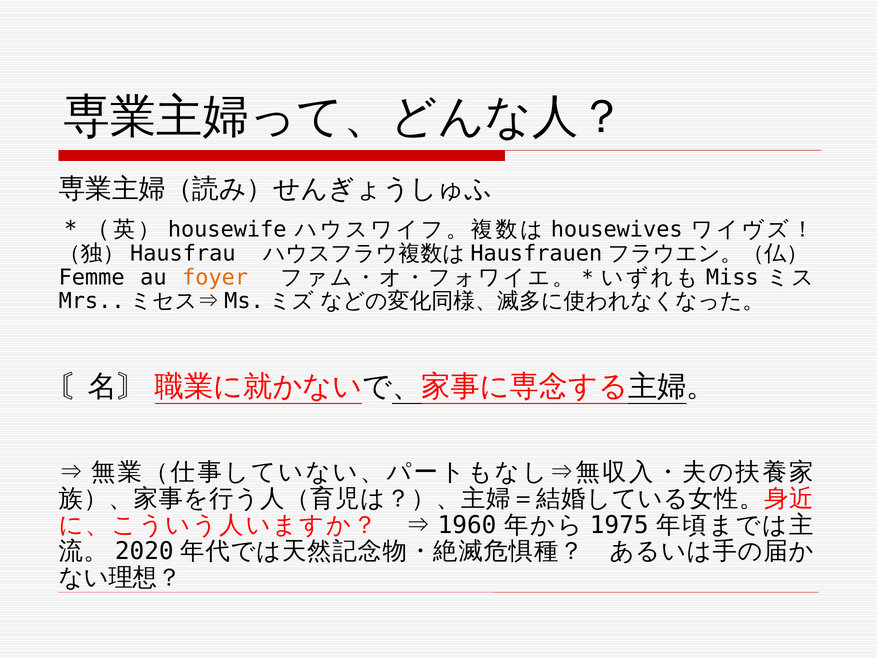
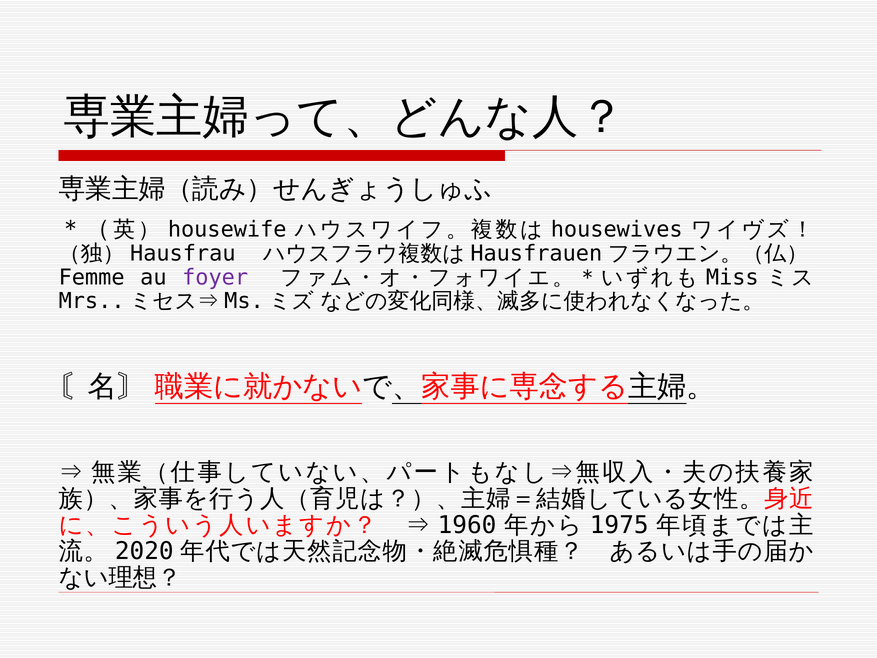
foyer colour: orange -> purple
